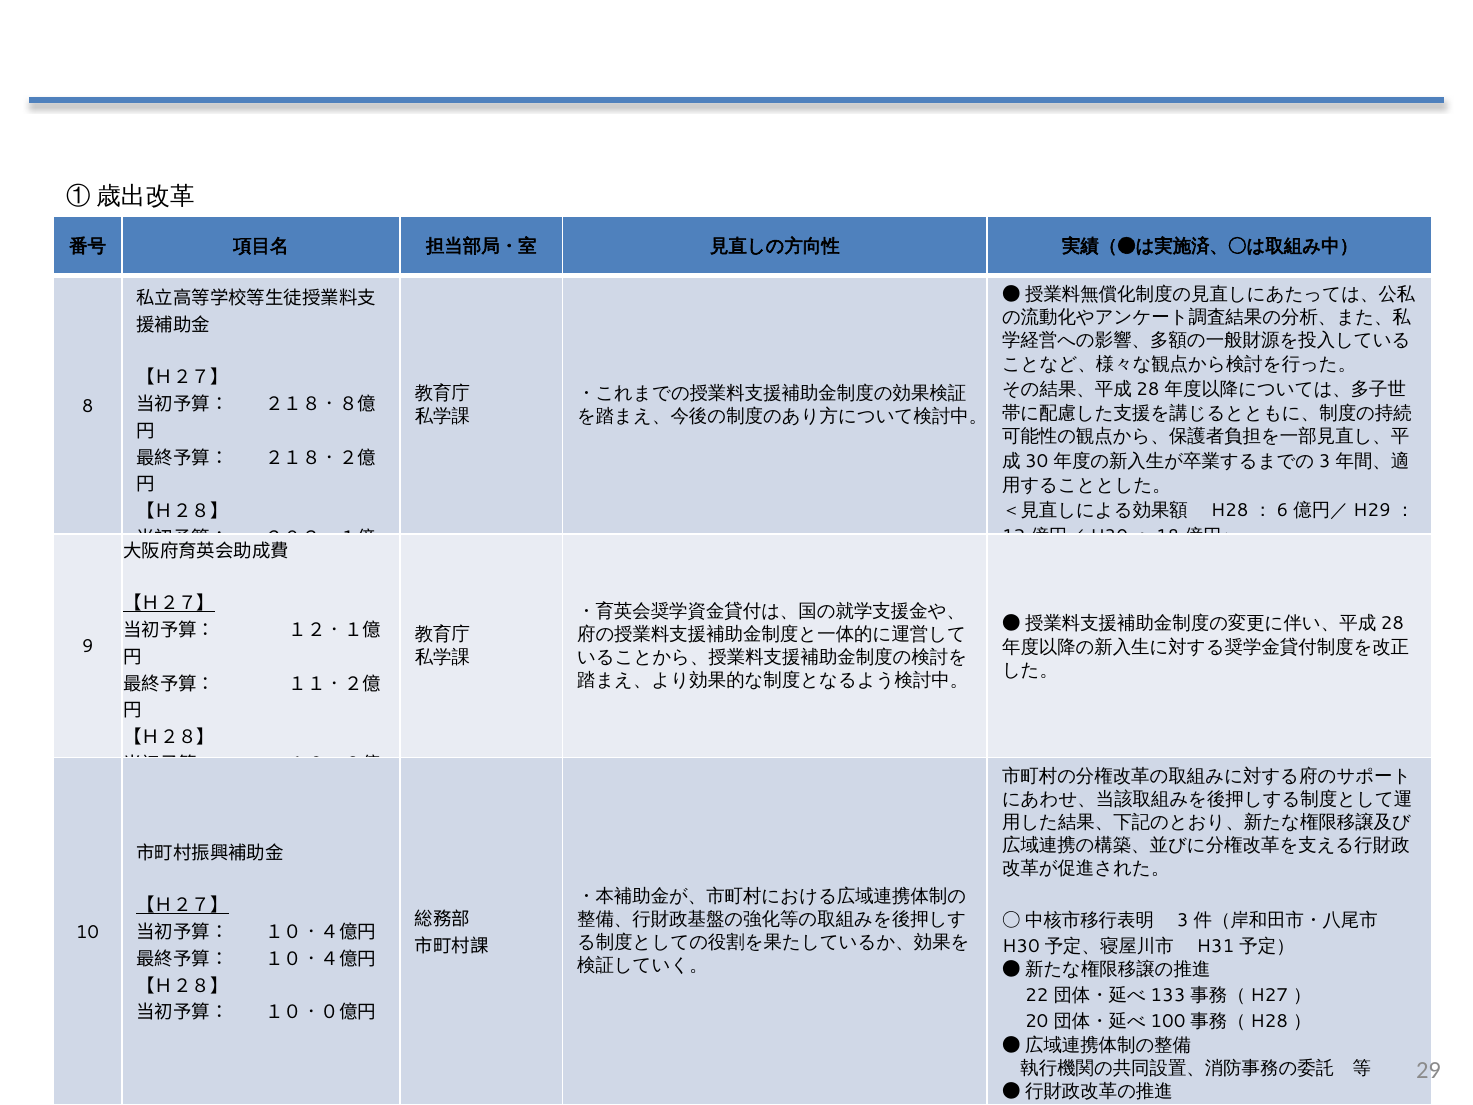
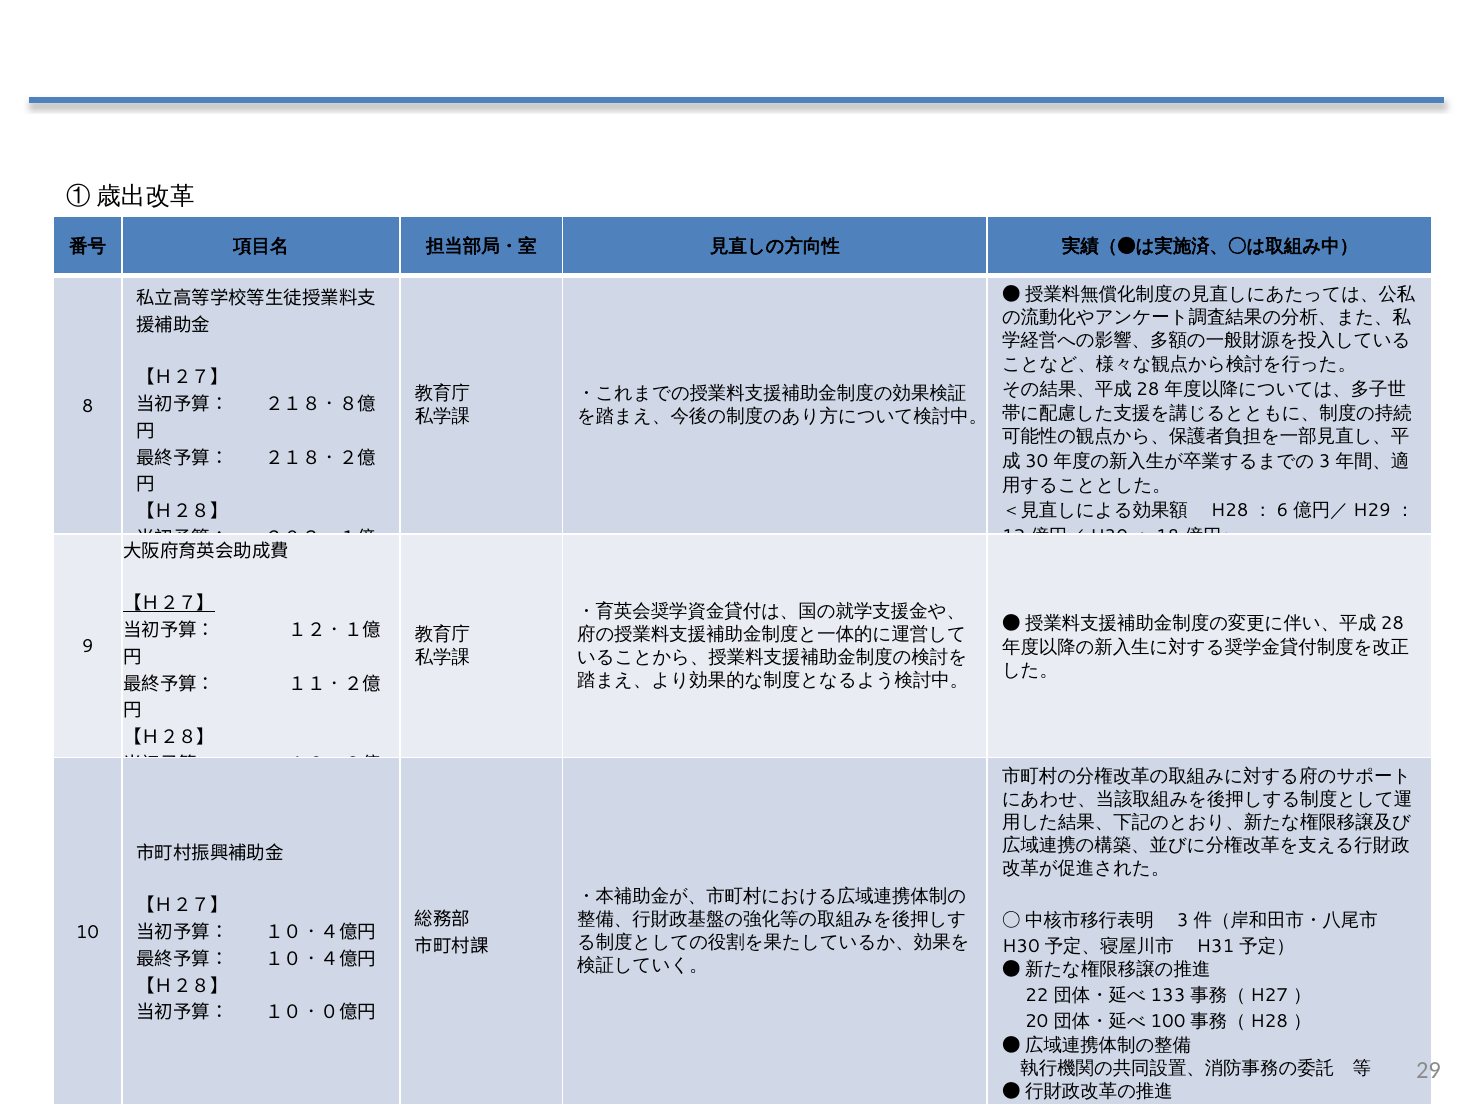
【Ｈ２７】 at (182, 906) underline: present -> none
